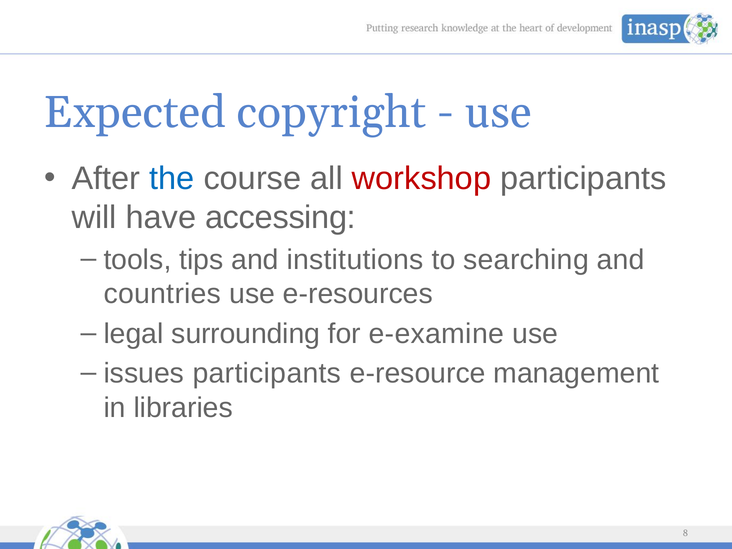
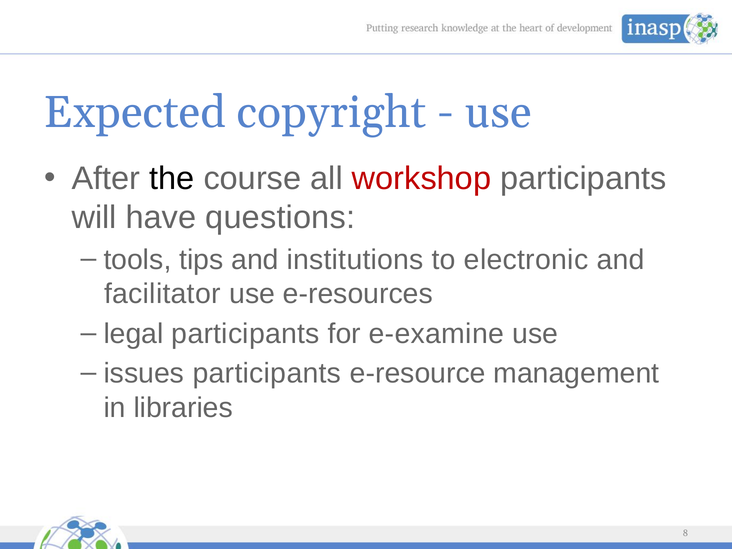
the colour: blue -> black
accessing: accessing -> questions
searching: searching -> electronic
countries: countries -> facilitator
legal surrounding: surrounding -> participants
